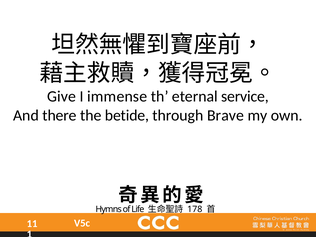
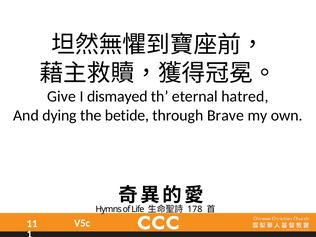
immense: immense -> dismayed
service: service -> hatred
there: there -> dying
